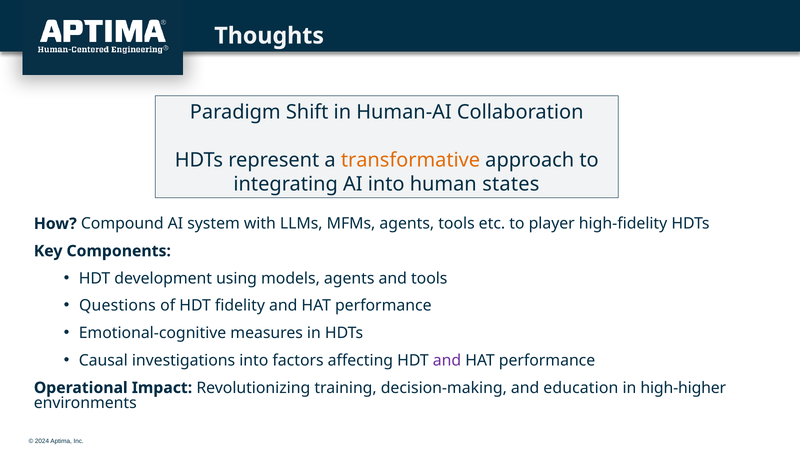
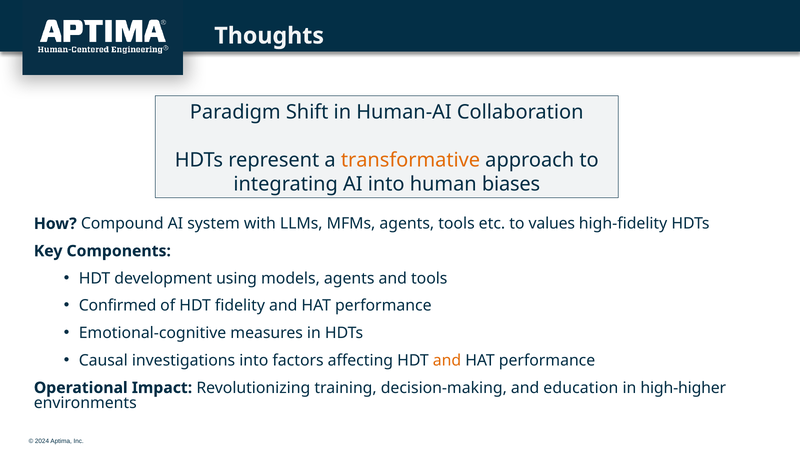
states: states -> biases
player: player -> values
Questions: Questions -> Confirmed
and at (447, 360) colour: purple -> orange
